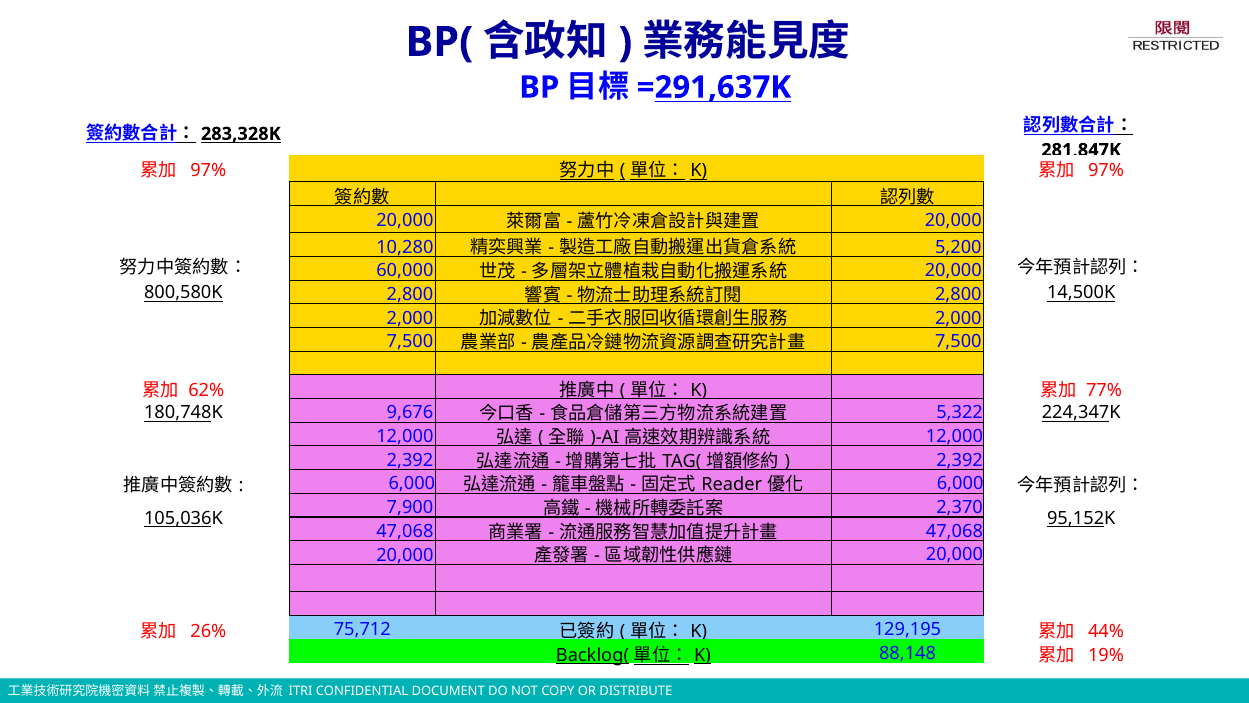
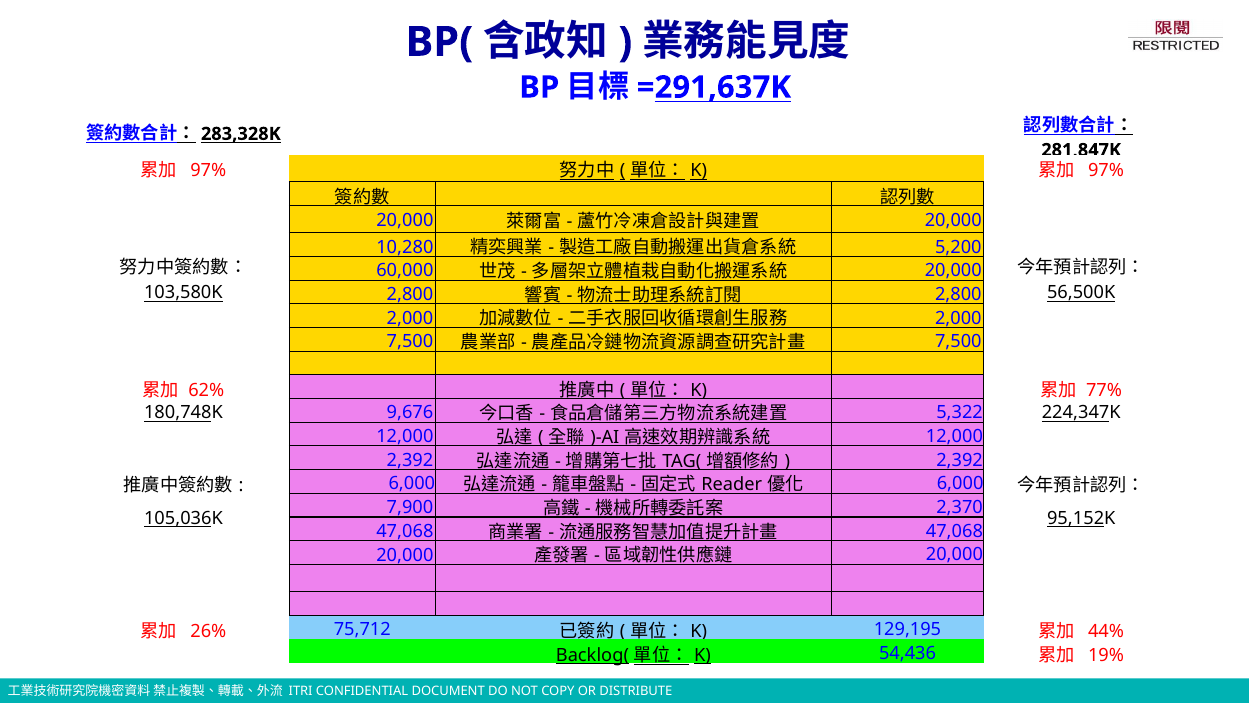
800,580K: 800,580K -> 103,580K
14,500K: 14,500K -> 56,500K
88,148: 88,148 -> 54,436
